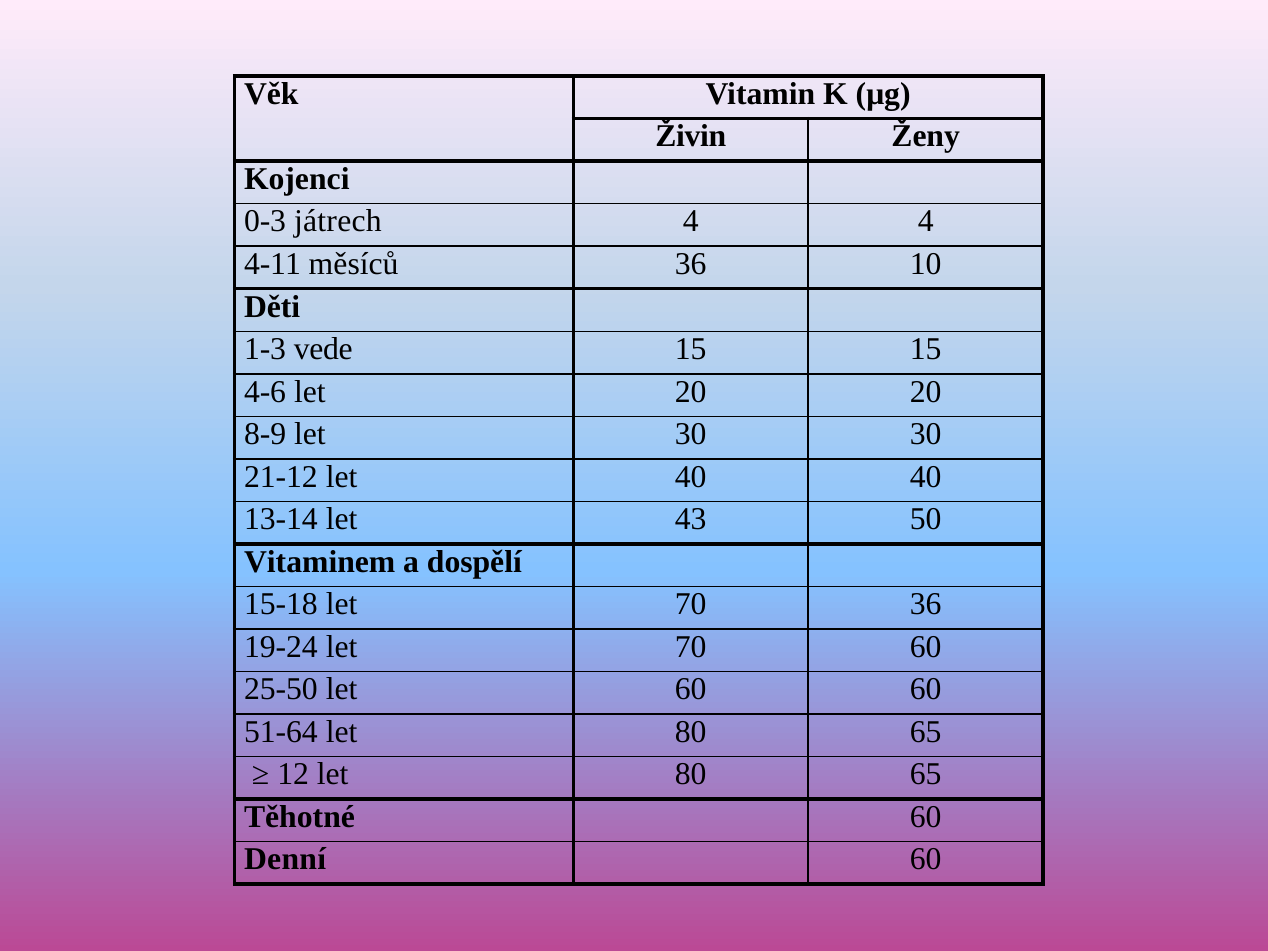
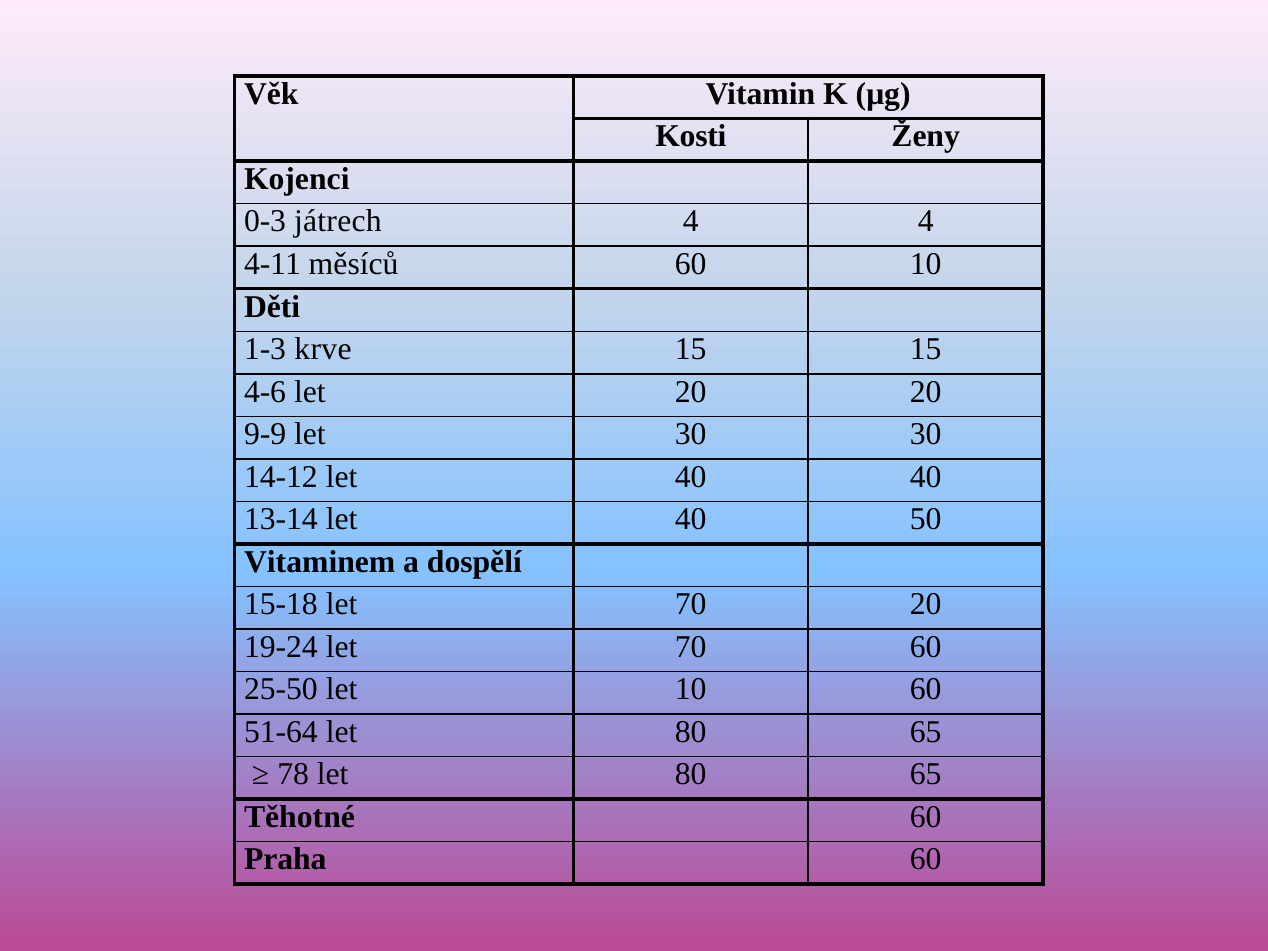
Živin: Živin -> Kosti
měsíců 36: 36 -> 60
vede: vede -> krve
8-9: 8-9 -> 9-9
21-12: 21-12 -> 14-12
13-14 let 43: 43 -> 40
70 36: 36 -> 20
let 60: 60 -> 10
12: 12 -> 78
Denní: Denní -> Praha
